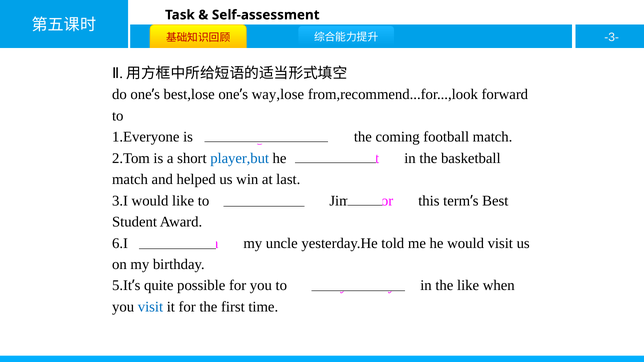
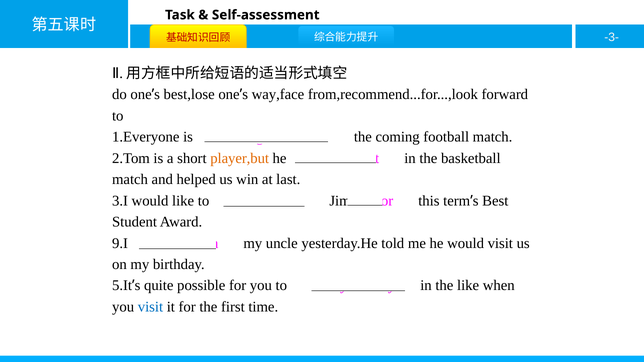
way,lose: way,lose -> way,face
player,but colour: blue -> orange
6.I: 6.I -> 9.I
